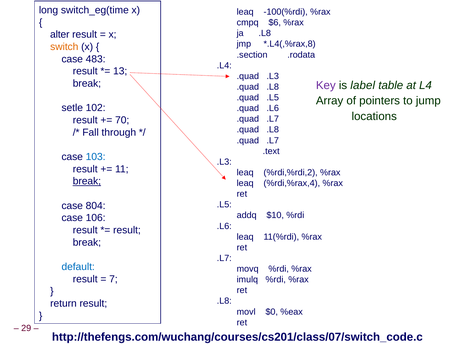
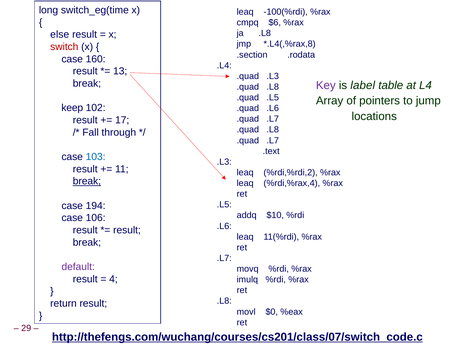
alter: alter -> else
switch colour: orange -> red
483: 483 -> 160
setle: setle -> keep
70: 70 -> 17
804: 804 -> 194
default colour: blue -> purple
7: 7 -> 4
http://thefengs.com/wuchang/courses/cs201/class/07/switch_code.c underline: none -> present
